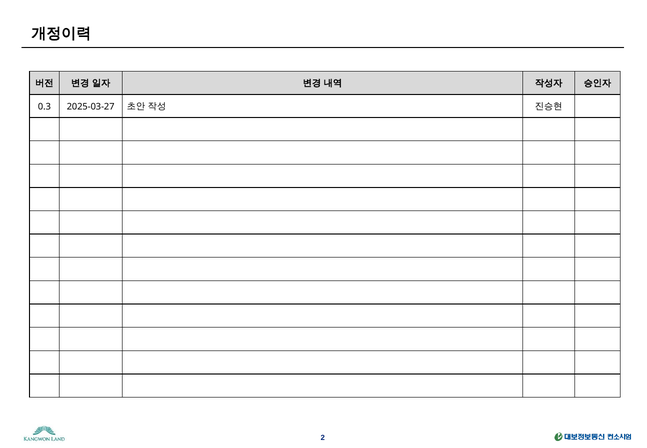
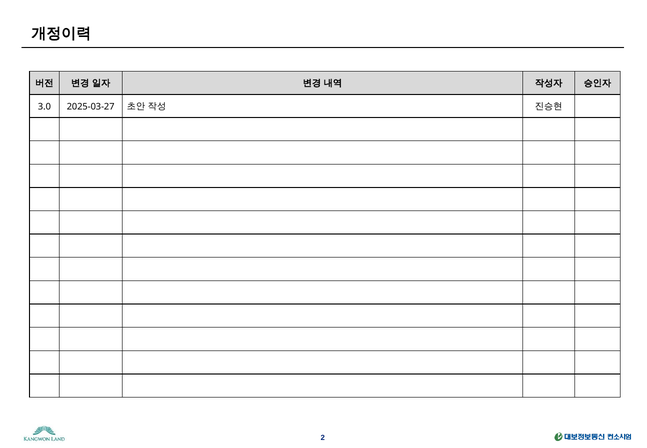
0.3: 0.3 -> 3.0
